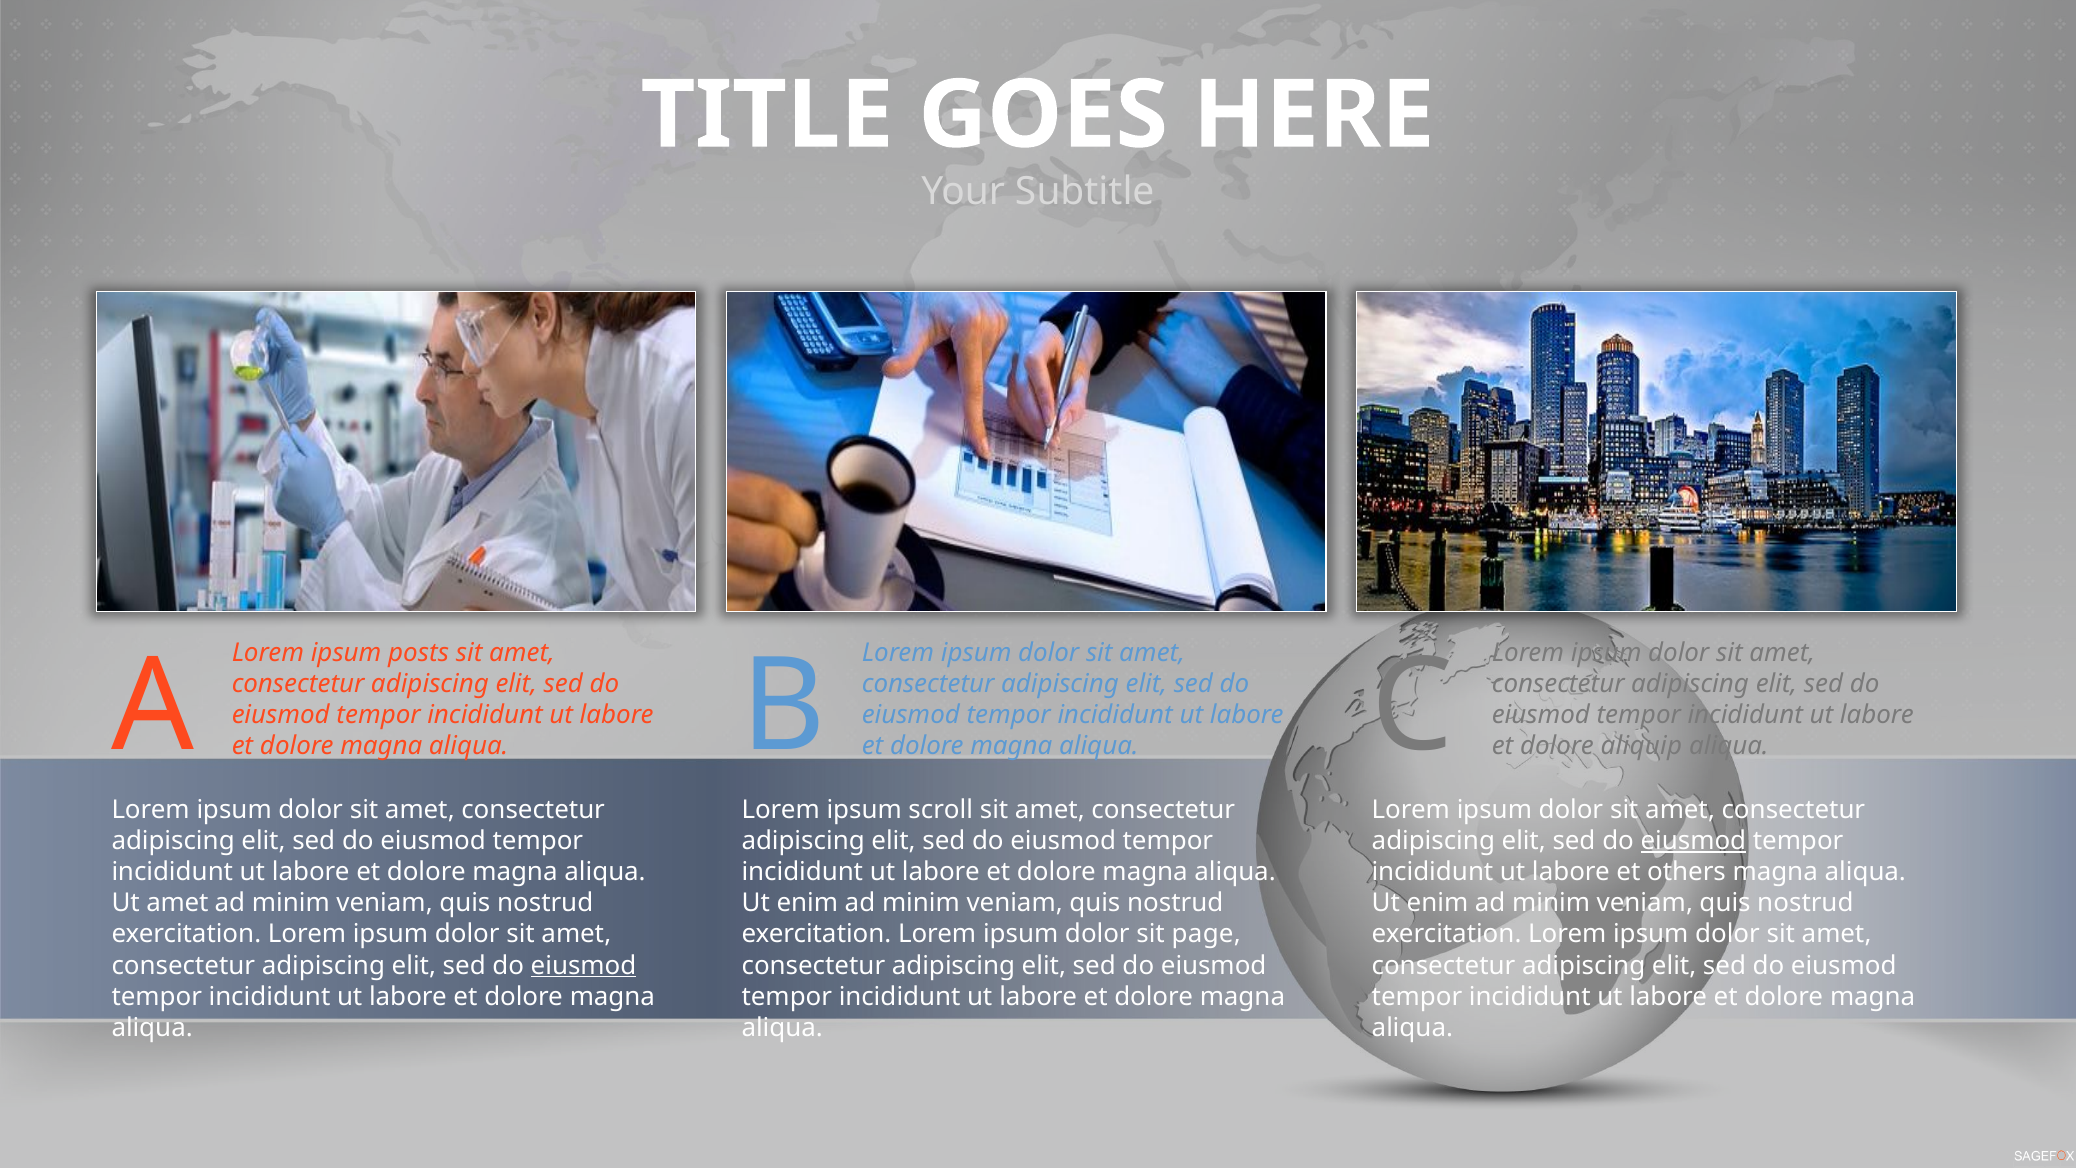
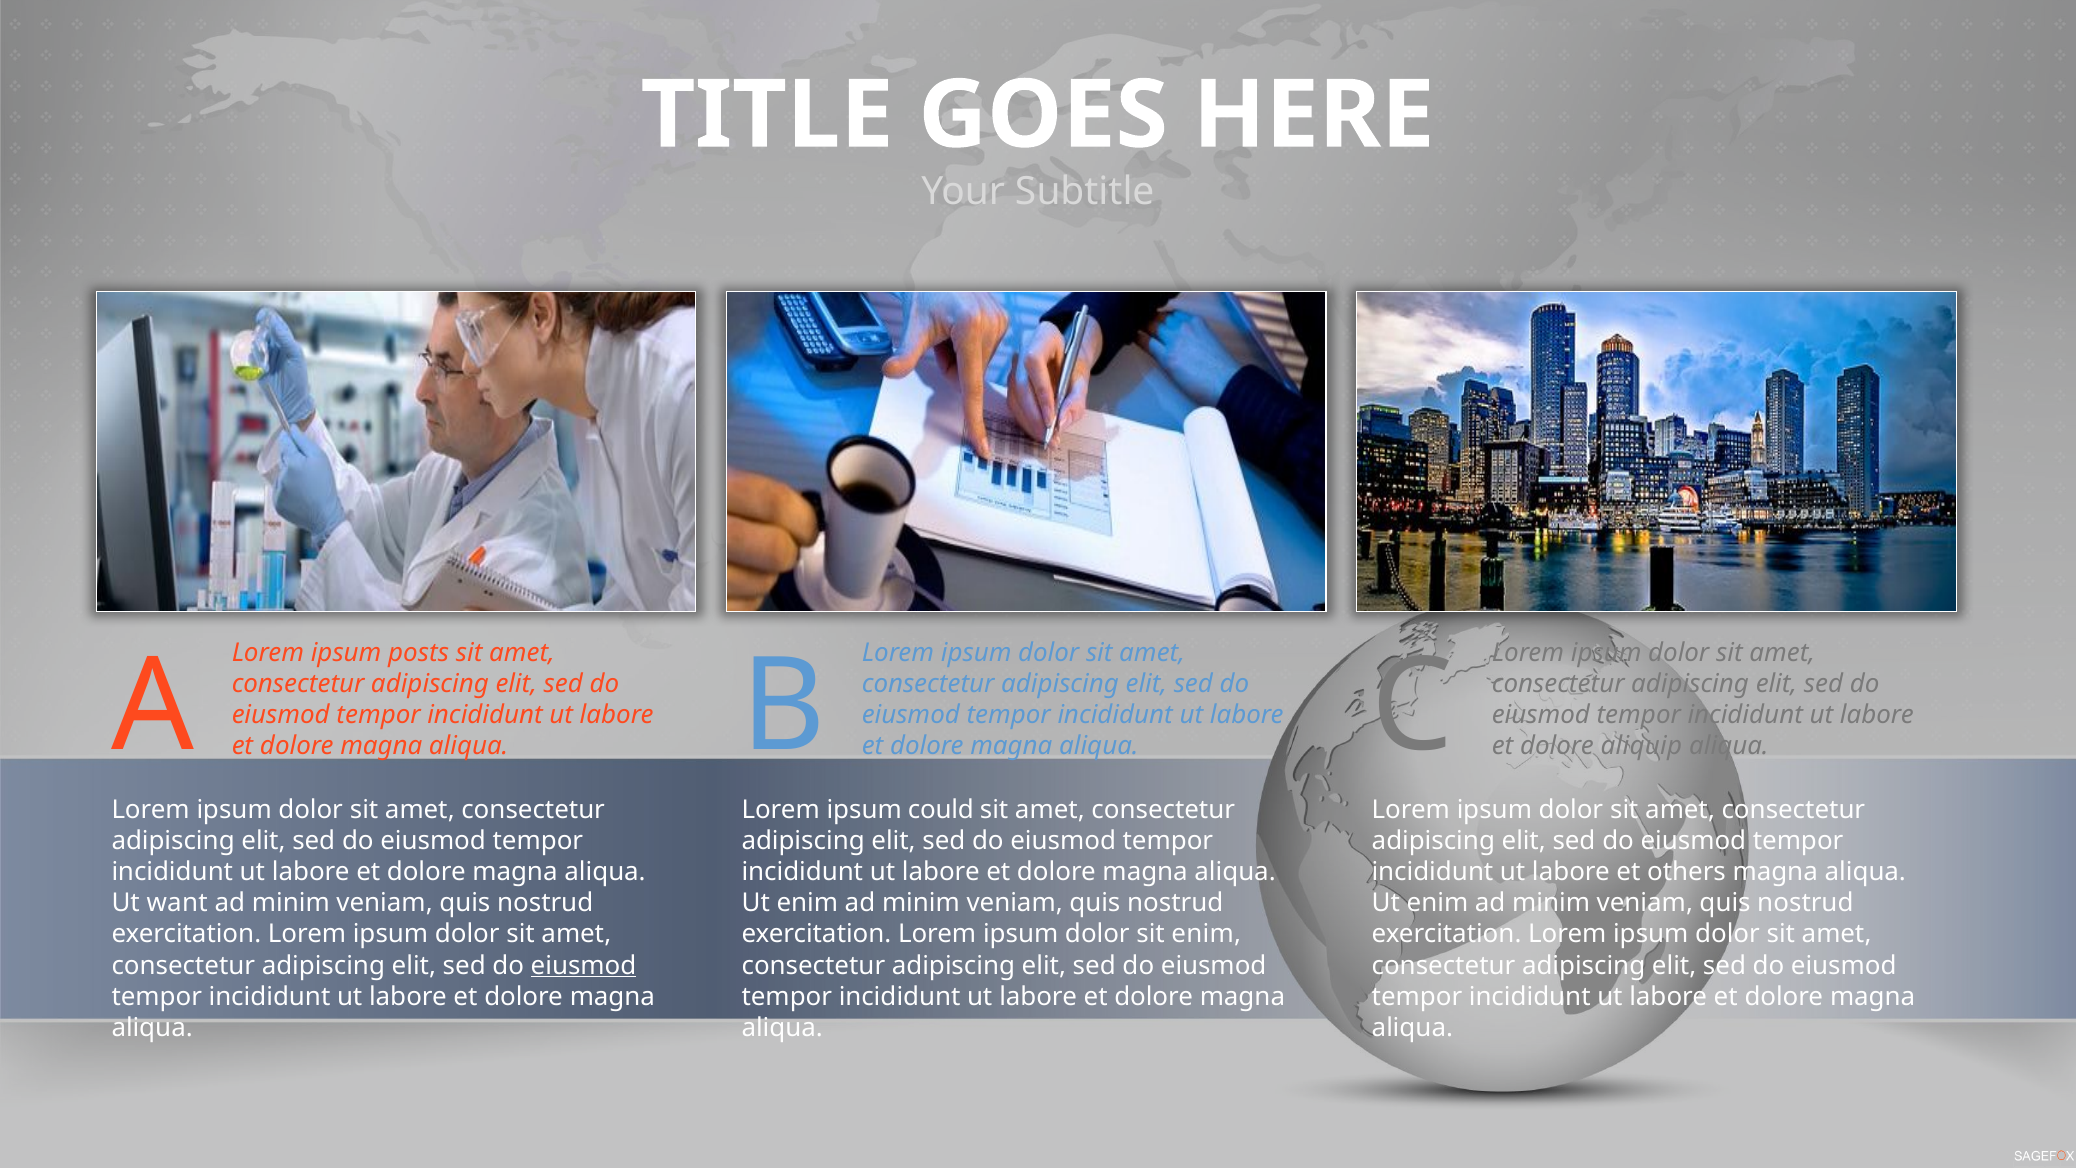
scroll: scroll -> could
eiusmod at (1693, 841) underline: present -> none
Ut amet: amet -> want
sit page: page -> enim
